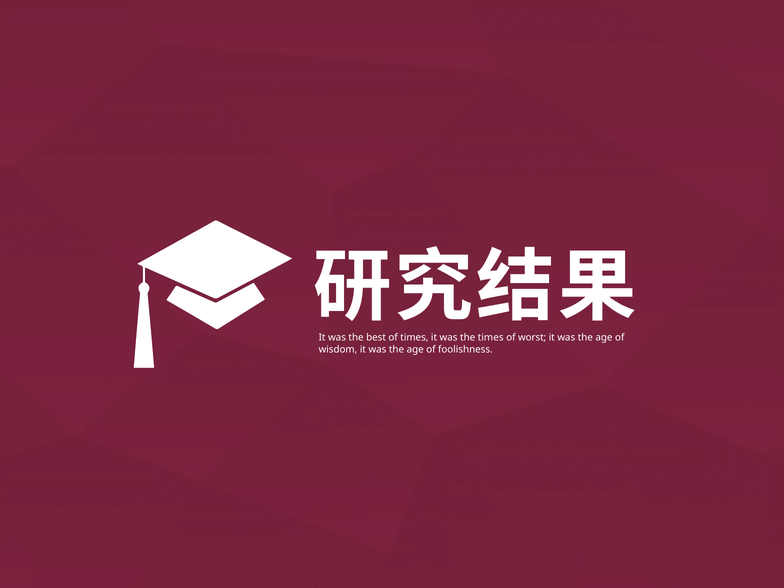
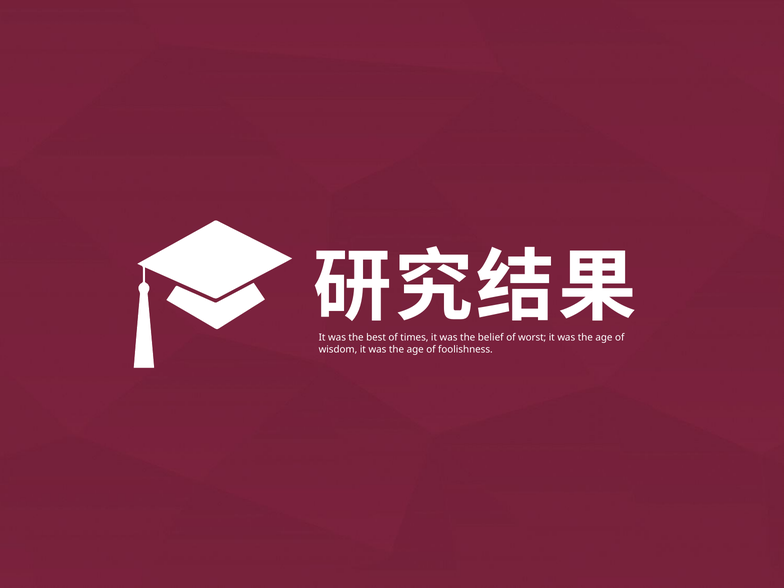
the times: times -> belief
